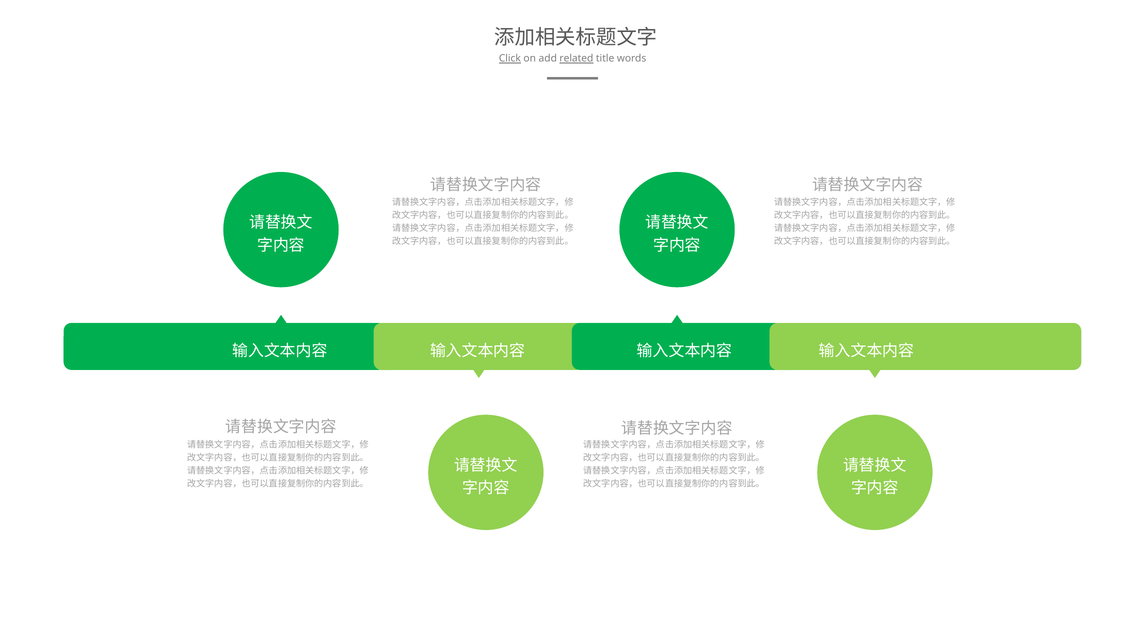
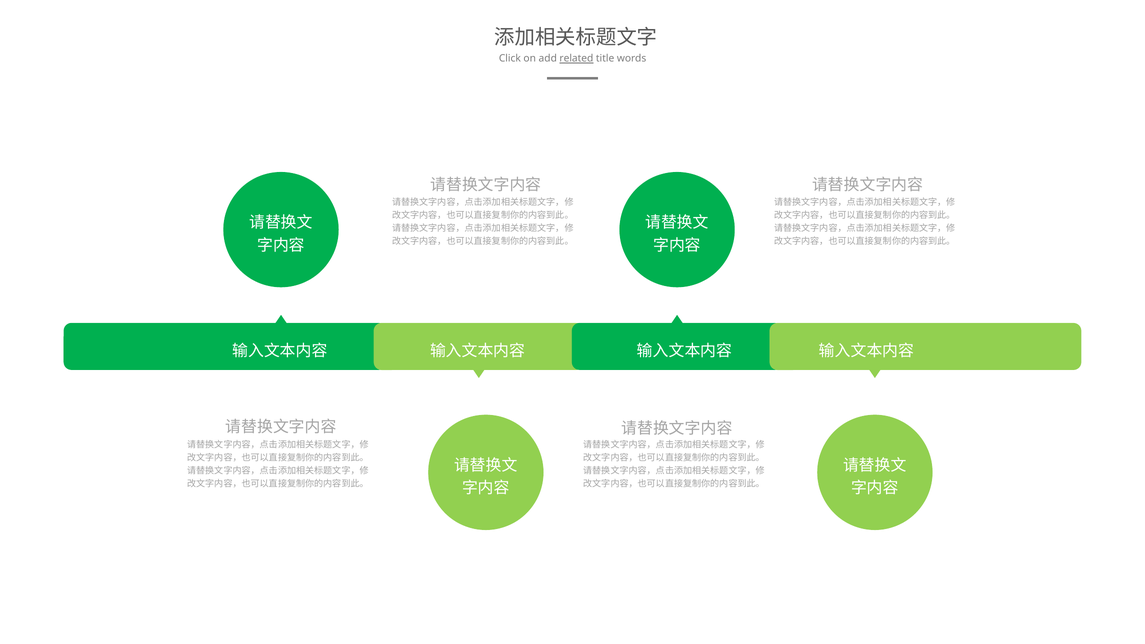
Click underline: present -> none
